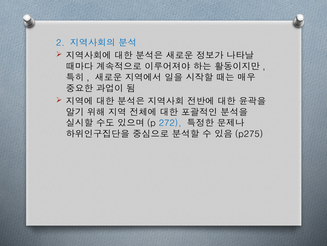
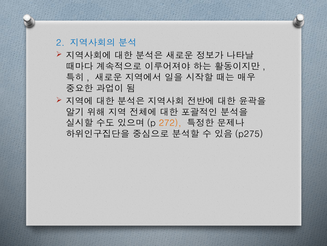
272 colour: blue -> orange
